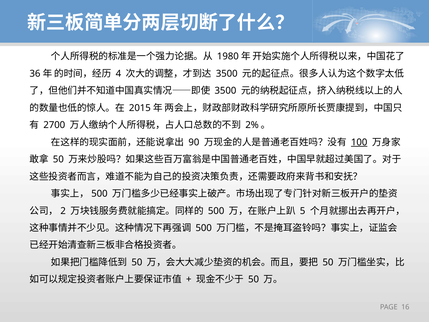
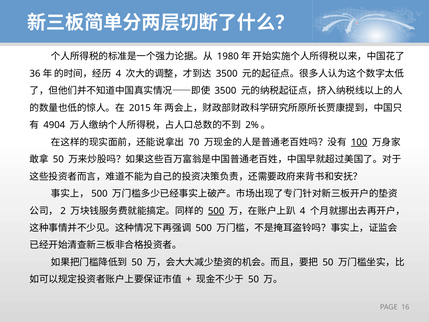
2700: 2700 -> 4904
90: 90 -> 70
500 at (216, 211) underline: none -> present
5 at (303, 211): 5 -> 4
